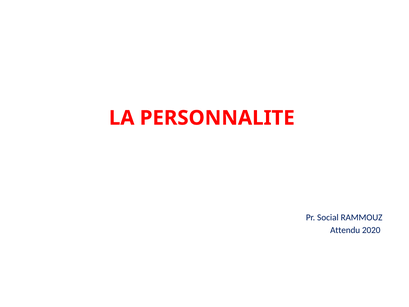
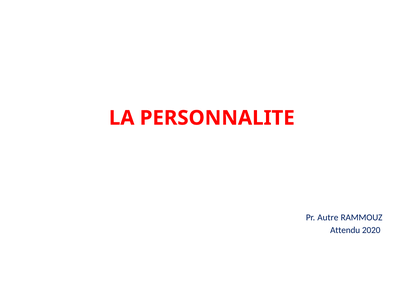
Social: Social -> Autre
